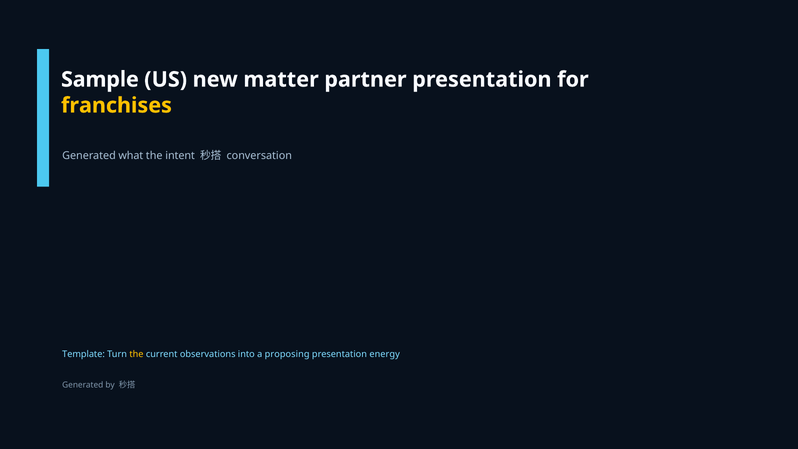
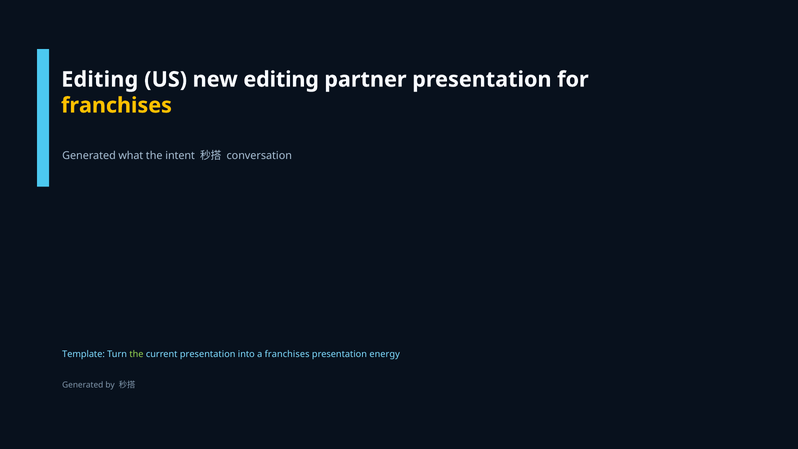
Sample at (100, 80): Sample -> Editing
new matter: matter -> editing
the at (136, 354) colour: yellow -> light green
current observations: observations -> presentation
a proposing: proposing -> franchises
